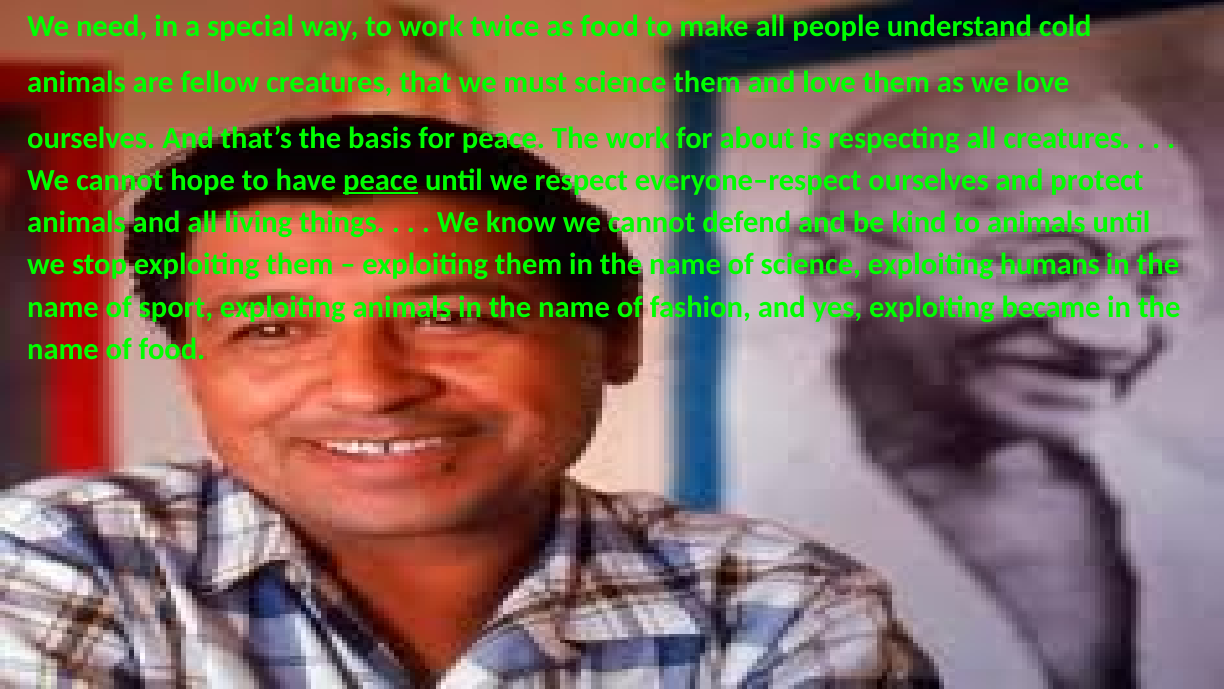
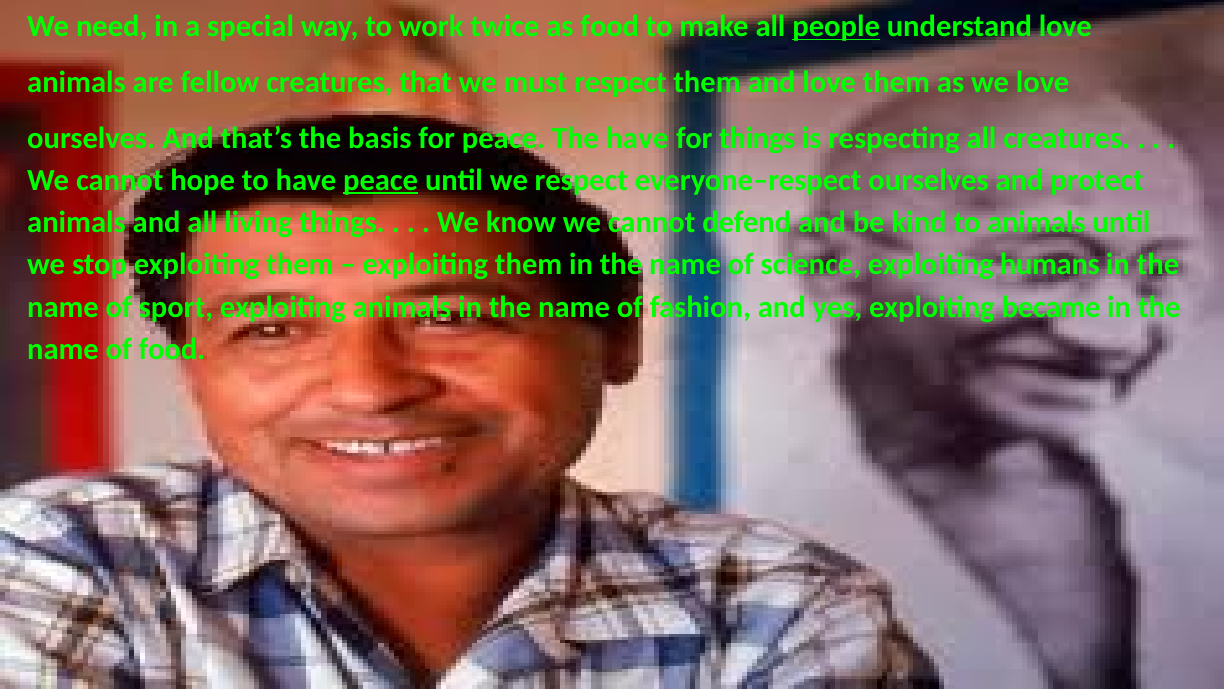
people underline: none -> present
understand cold: cold -> love
must science: science -> respect
The work: work -> have
for about: about -> things
